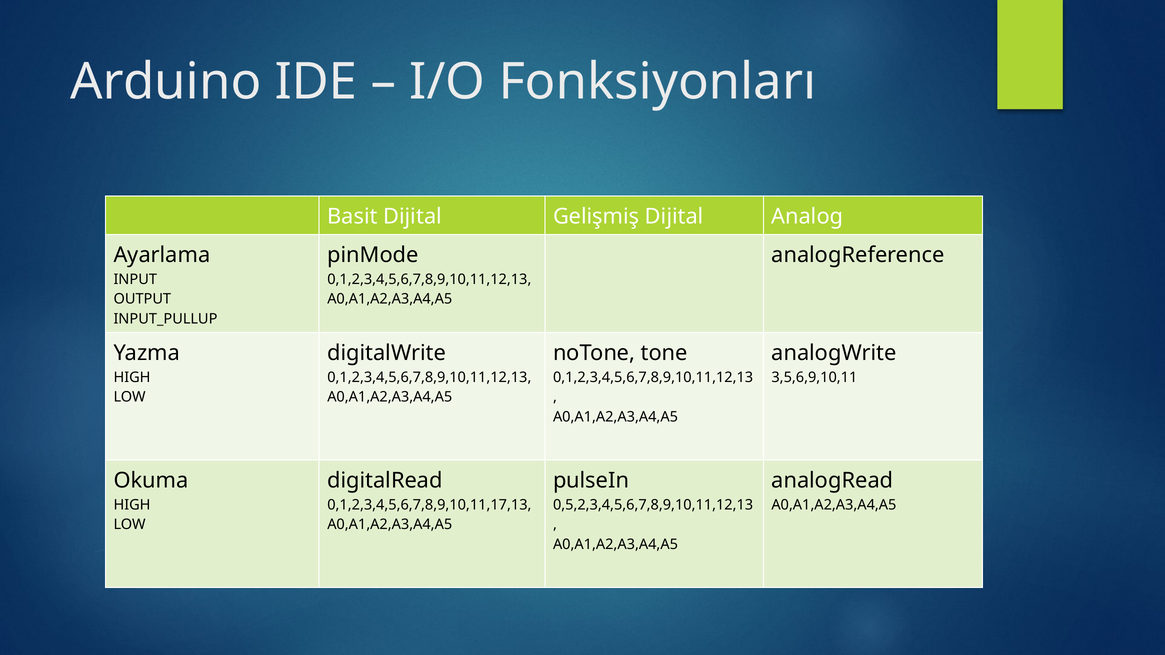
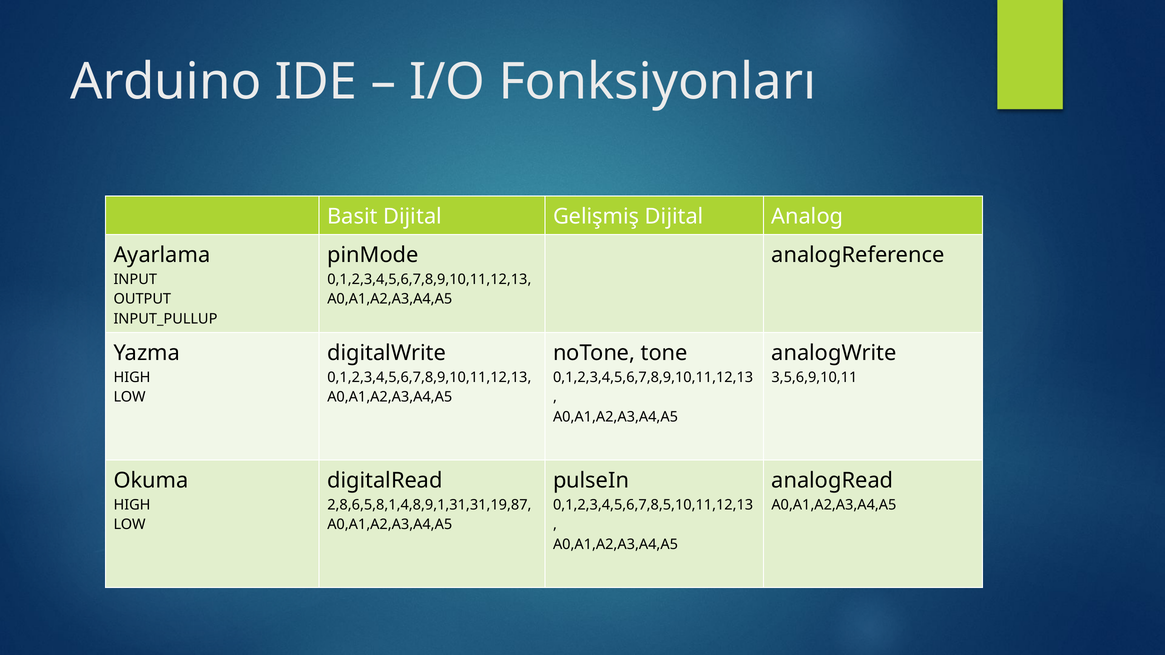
0,1,2,3,4,5,6,7,8,9,10,11,17,13: 0,1,2,3,4,5,6,7,8,9,10,11,17,13 -> 2,8,6,5,8,1,4,8,9,1,31,31,19,87
0,5,2,3,4,5,6,7,8,9,10,11,12,13: 0,5,2,3,4,5,6,7,8,9,10,11,12,13 -> 0,1,2,3,4,5,6,7,8,5,10,11,12,13
